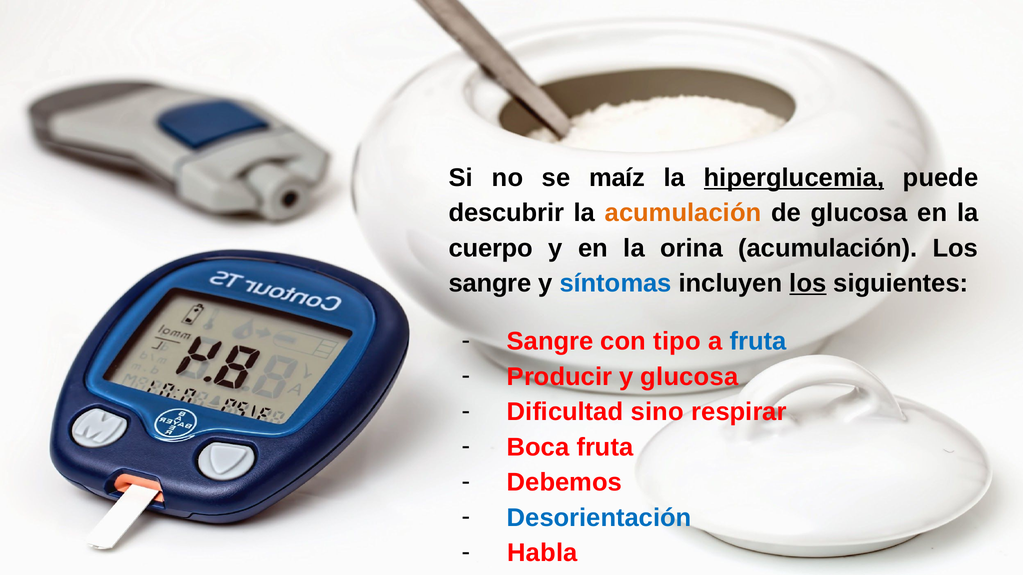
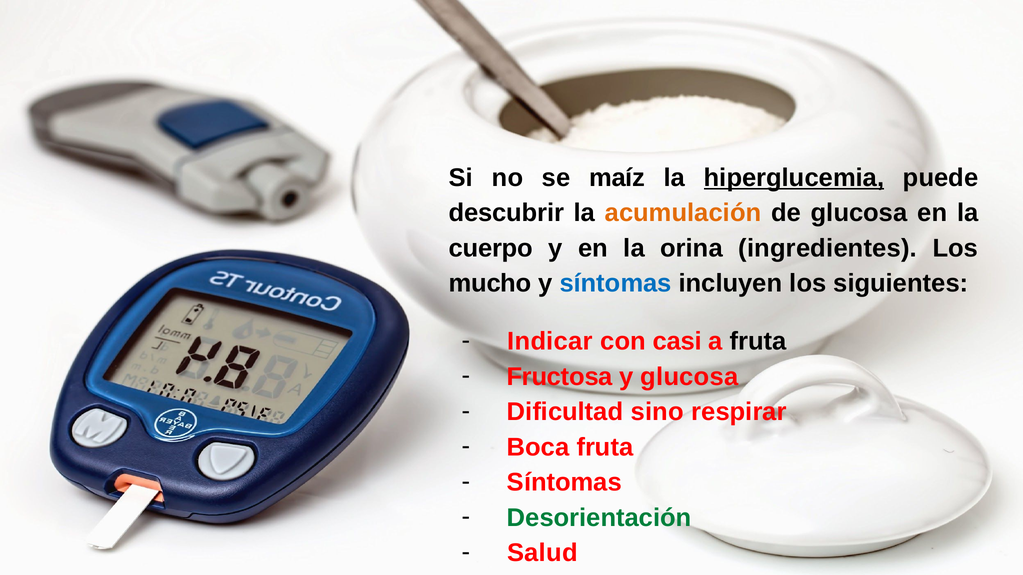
orina acumulación: acumulación -> ingredientes
sangre at (490, 284): sangre -> mucho
los at (808, 284) underline: present -> none
Sangre at (550, 342): Sangre -> Indicar
tipo: tipo -> casi
fruta at (758, 342) colour: blue -> black
Producir: Producir -> Fructosa
Debemos at (564, 483): Debemos -> Síntomas
Desorientación colour: blue -> green
Habla: Habla -> Salud
